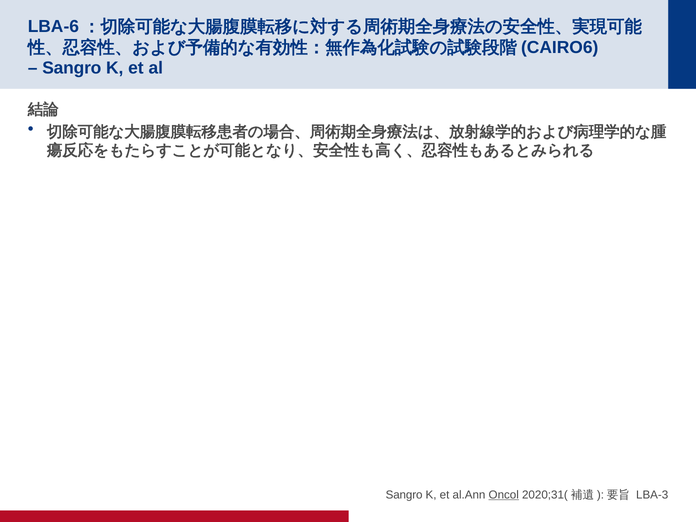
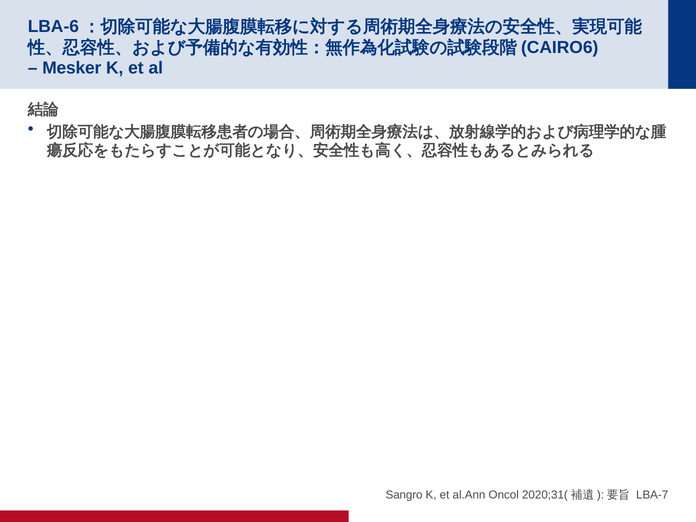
Sangro at (72, 68): Sangro -> Mesker
Oncol underline: present -> none
LBA-3: LBA-3 -> LBA-7
